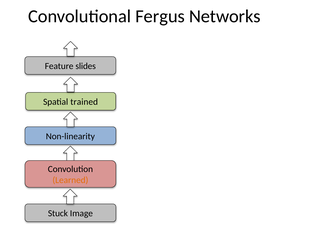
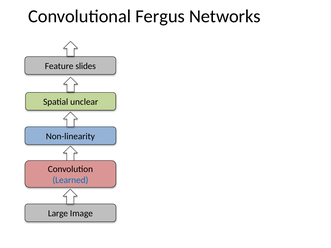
trained: trained -> unclear
Learned colour: orange -> blue
Stuck: Stuck -> Large
